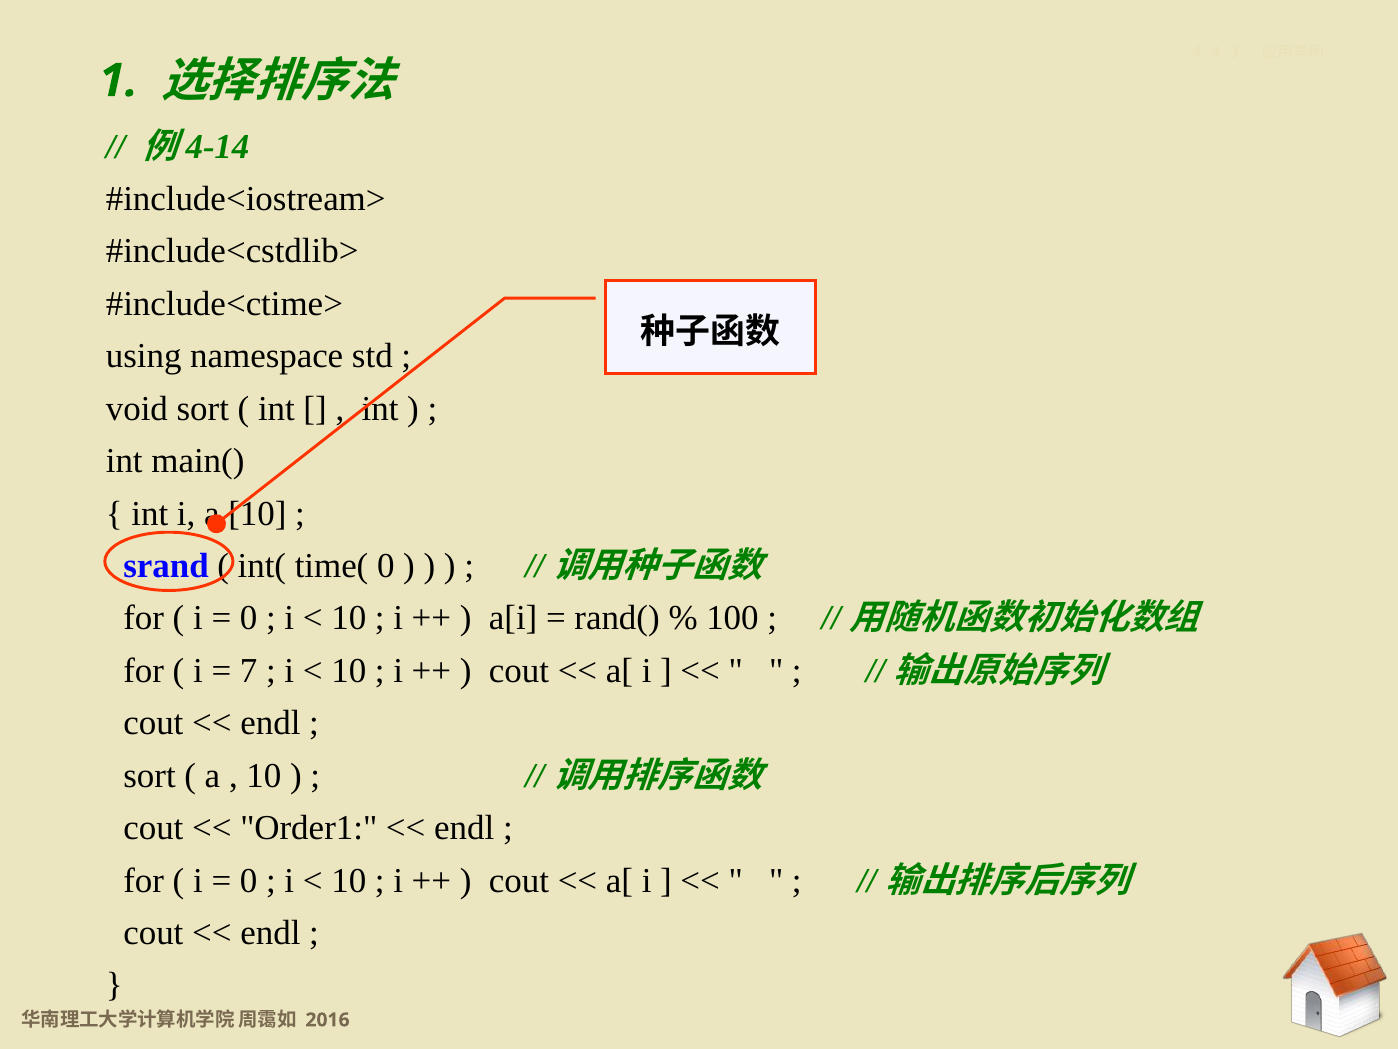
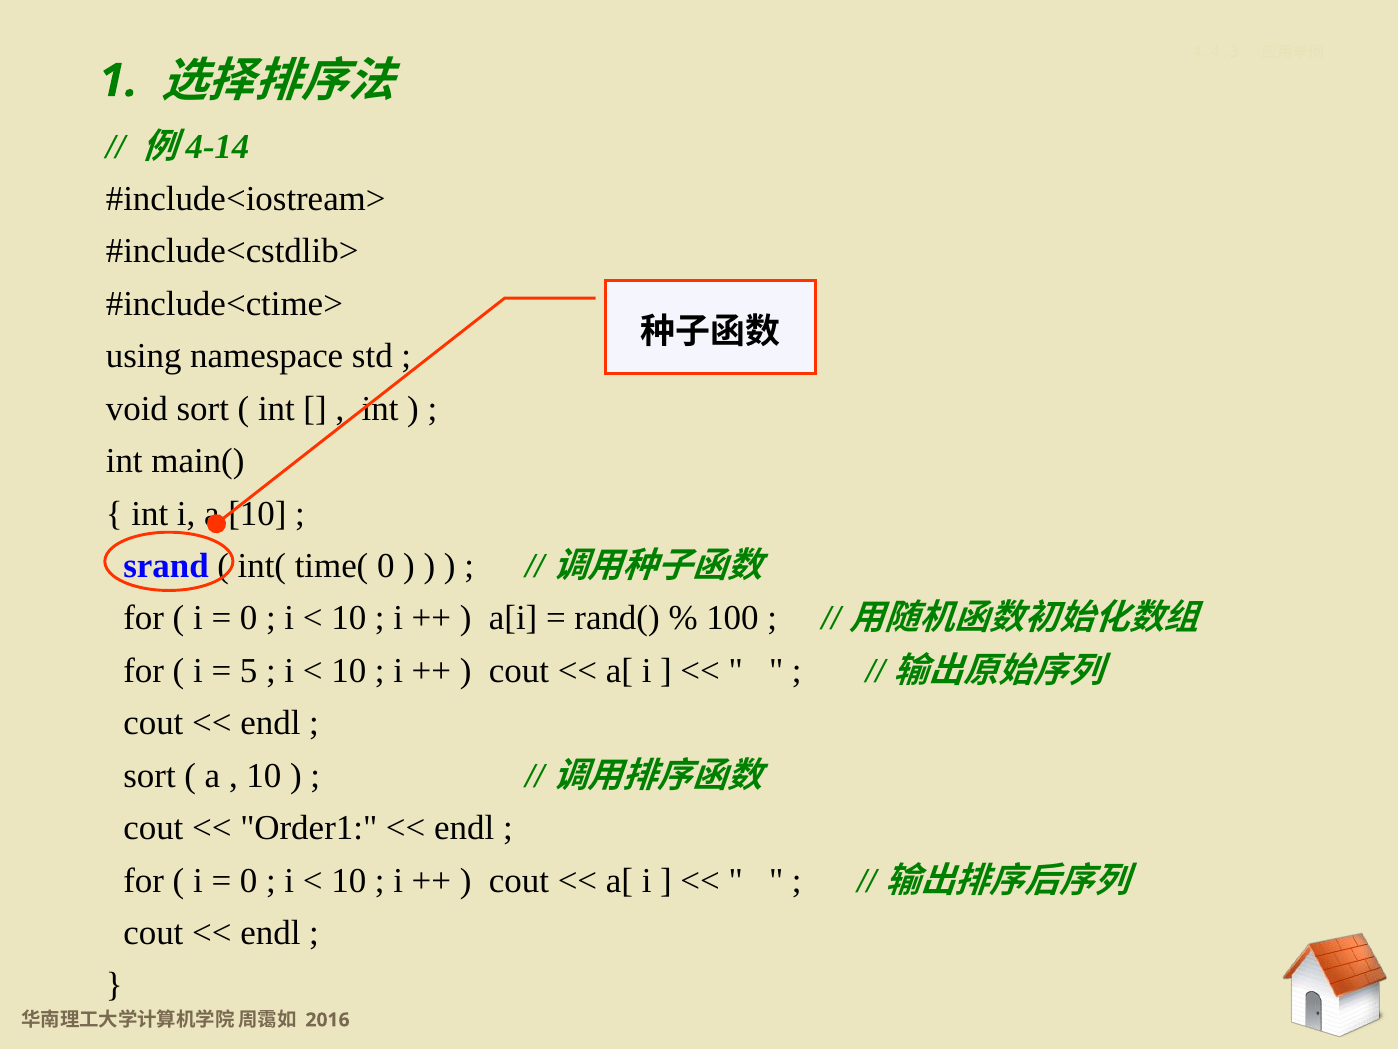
7: 7 -> 5
